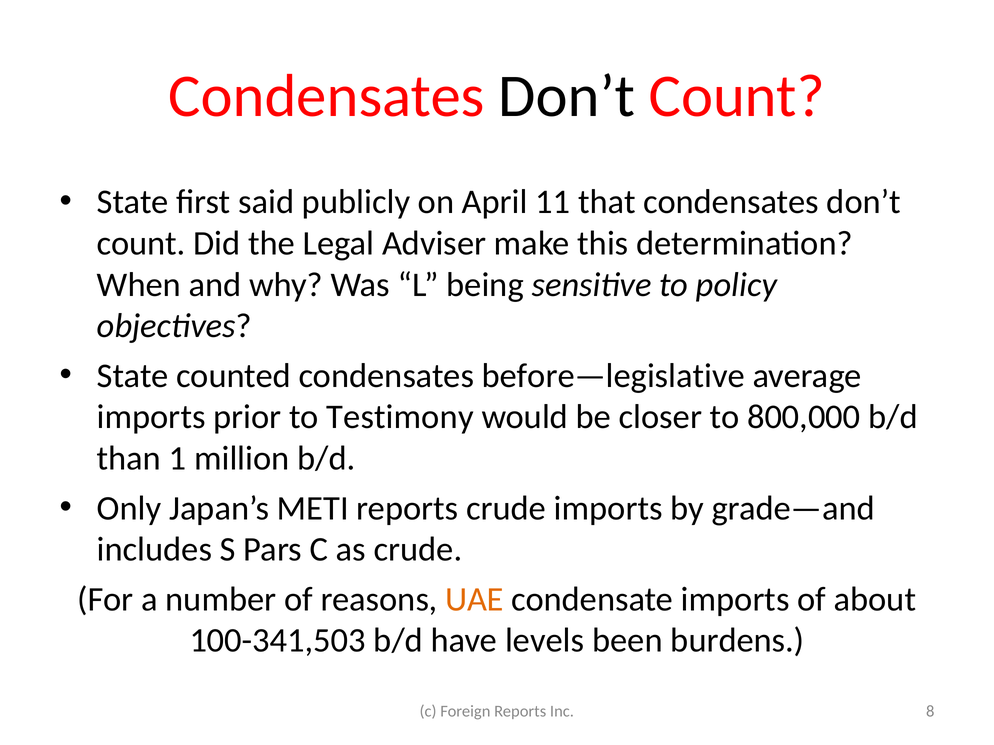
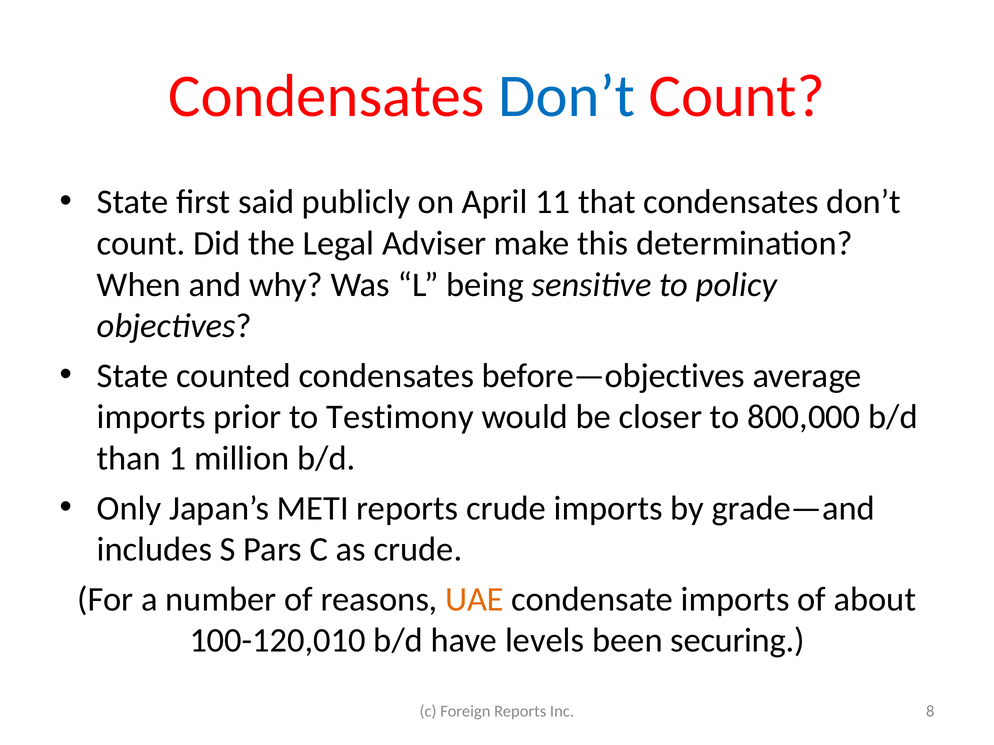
Don’t at (567, 96) colour: black -> blue
before—legislative: before—legislative -> before—objectives
100-341,503: 100-341,503 -> 100-120,010
burdens: burdens -> securing
